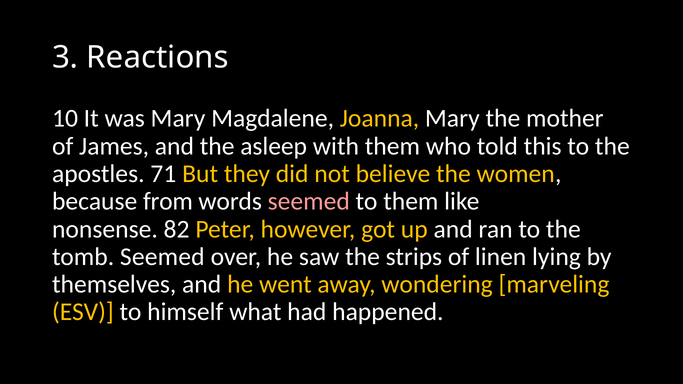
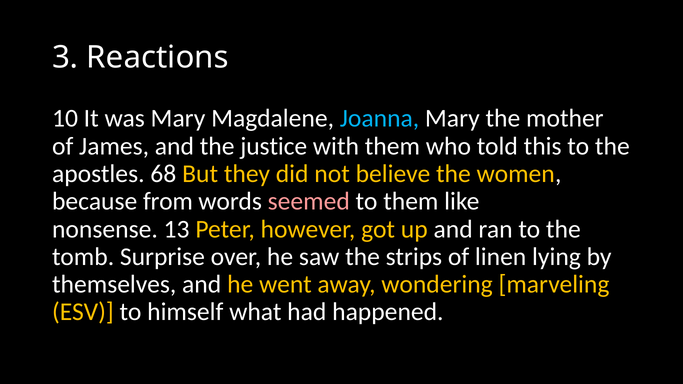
Joanna colour: yellow -> light blue
asleep: asleep -> justice
71: 71 -> 68
82: 82 -> 13
tomb Seemed: Seemed -> Surprise
